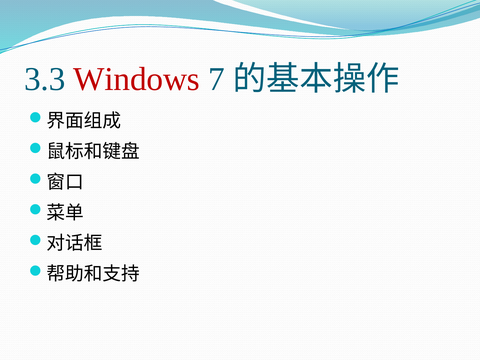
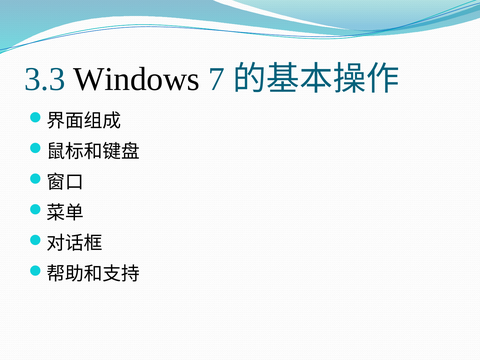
Windows colour: red -> black
